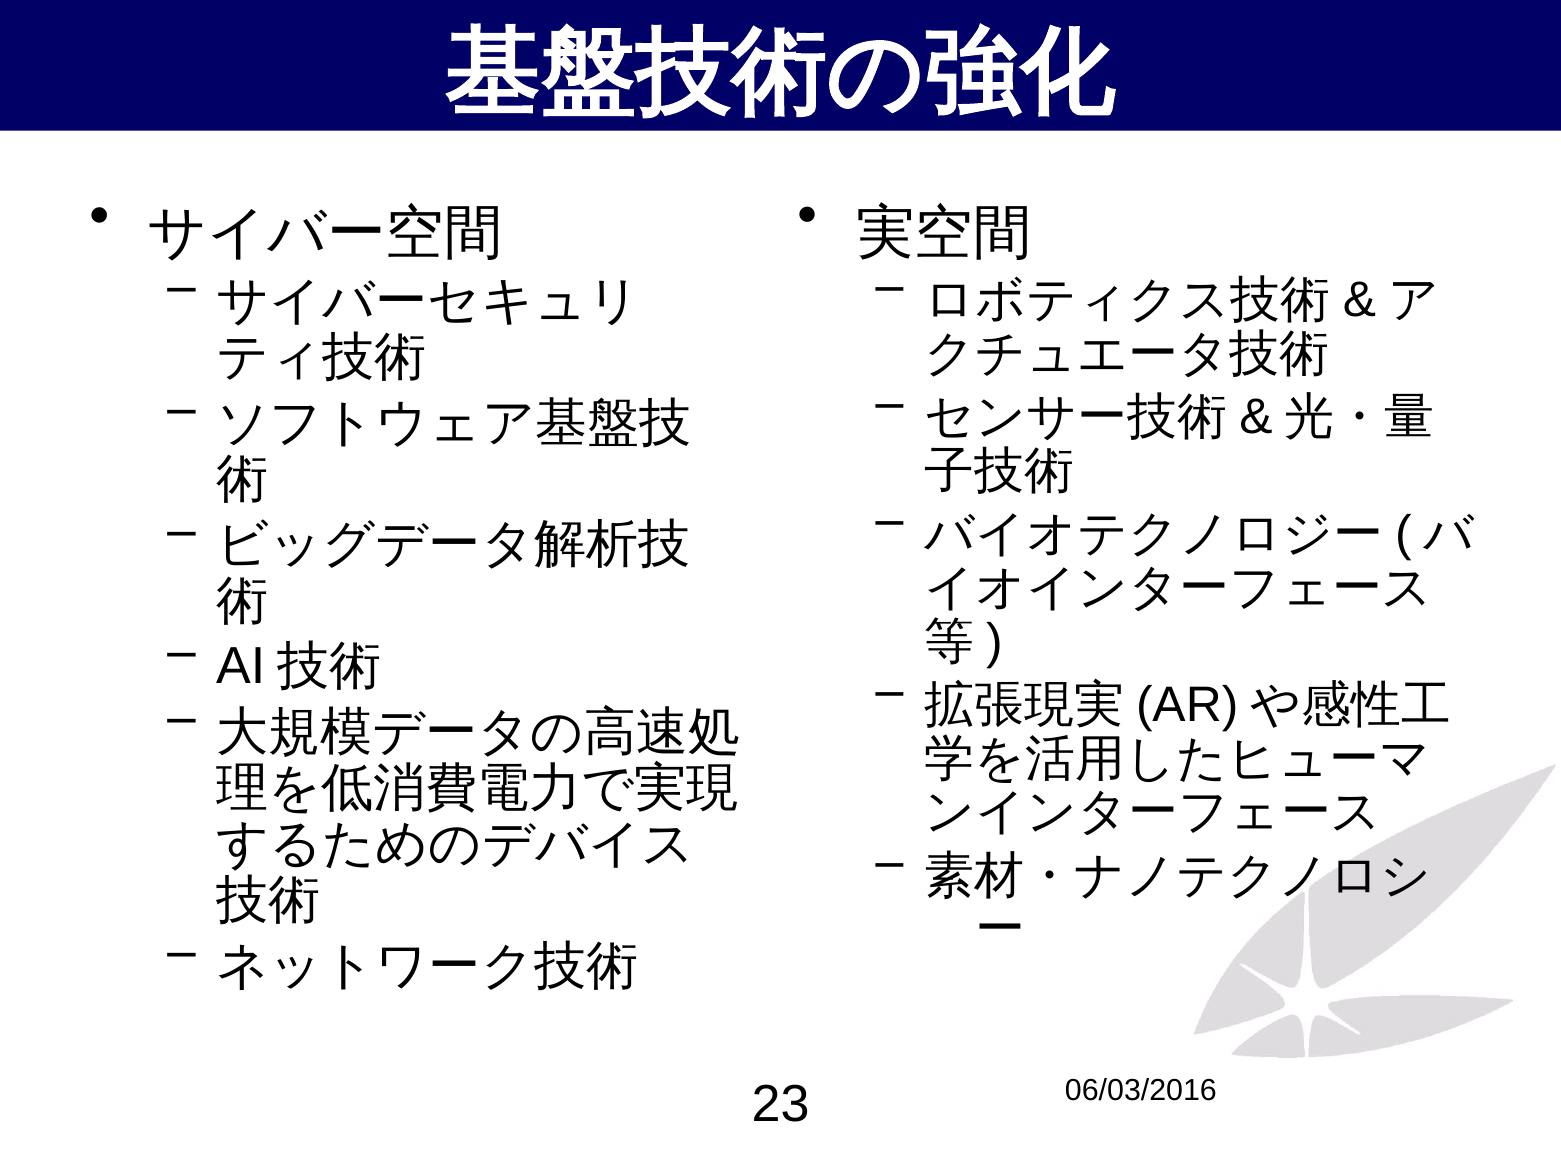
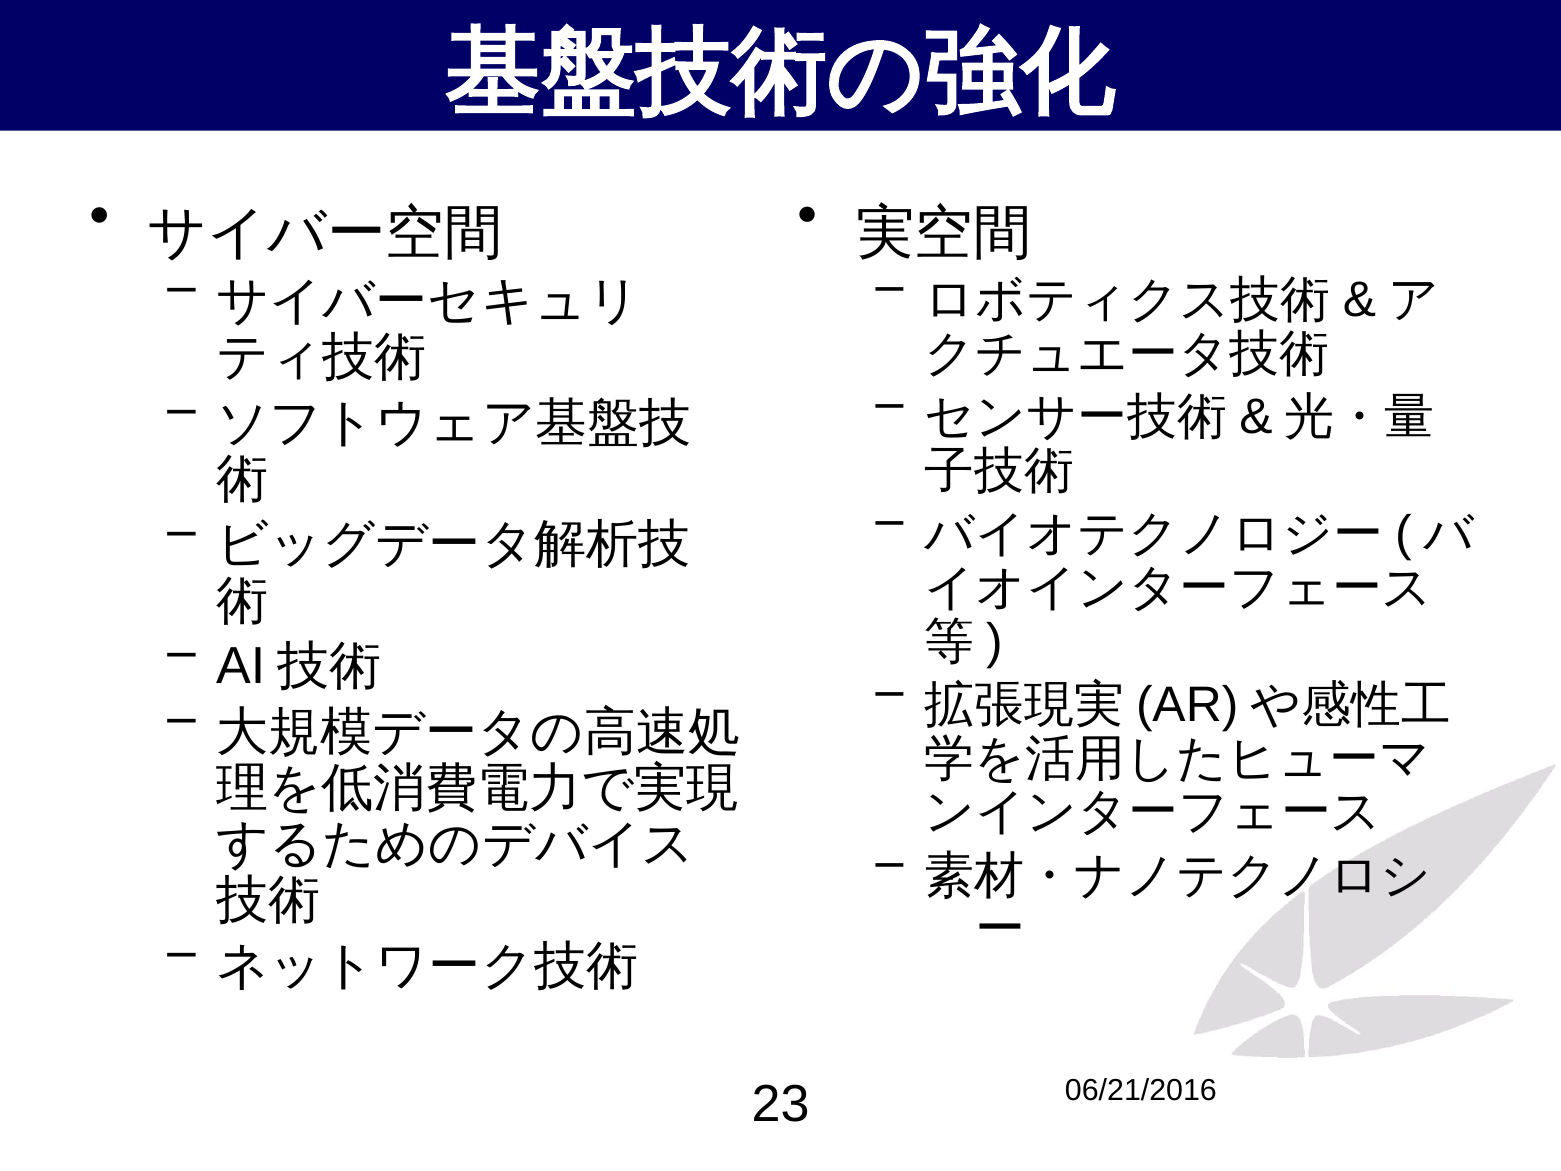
06/03/2016: 06/03/2016 -> 06/21/2016
